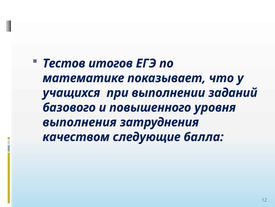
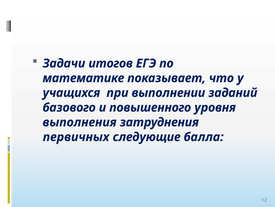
Тестов: Тестов -> Задачи
качеством: качеством -> первичных
